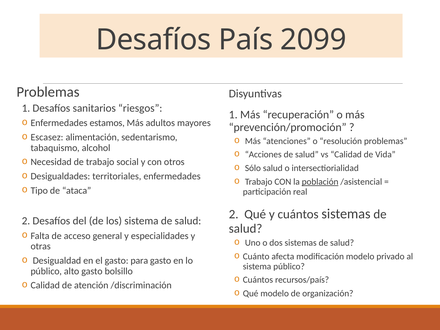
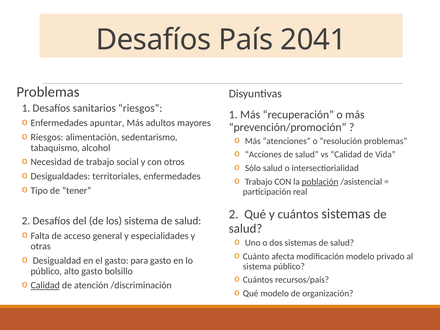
2099: 2099 -> 2041
estamos: estamos -> apuntar
o Escasez: Escasez -> Riesgos
ataca: ataca -> tener
Calidad at (45, 285) underline: none -> present
